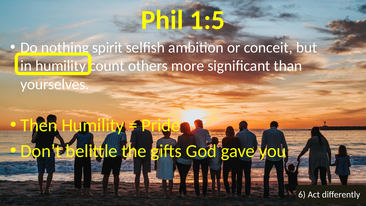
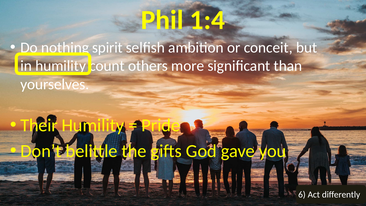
1:5: 1:5 -> 1:4
Then: Then -> Their
